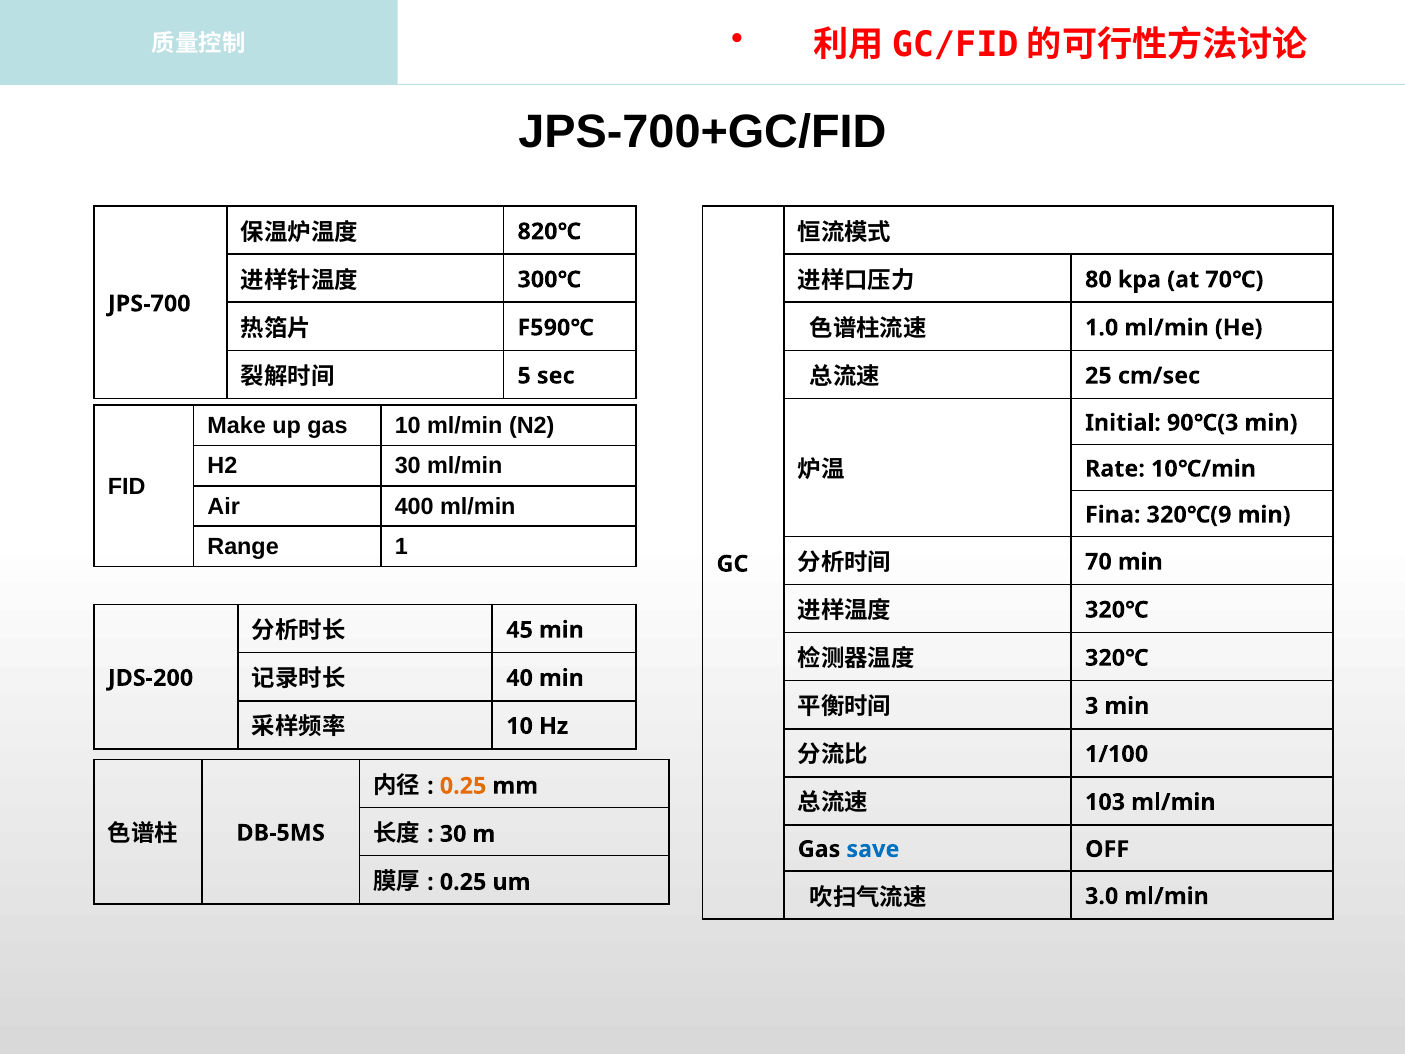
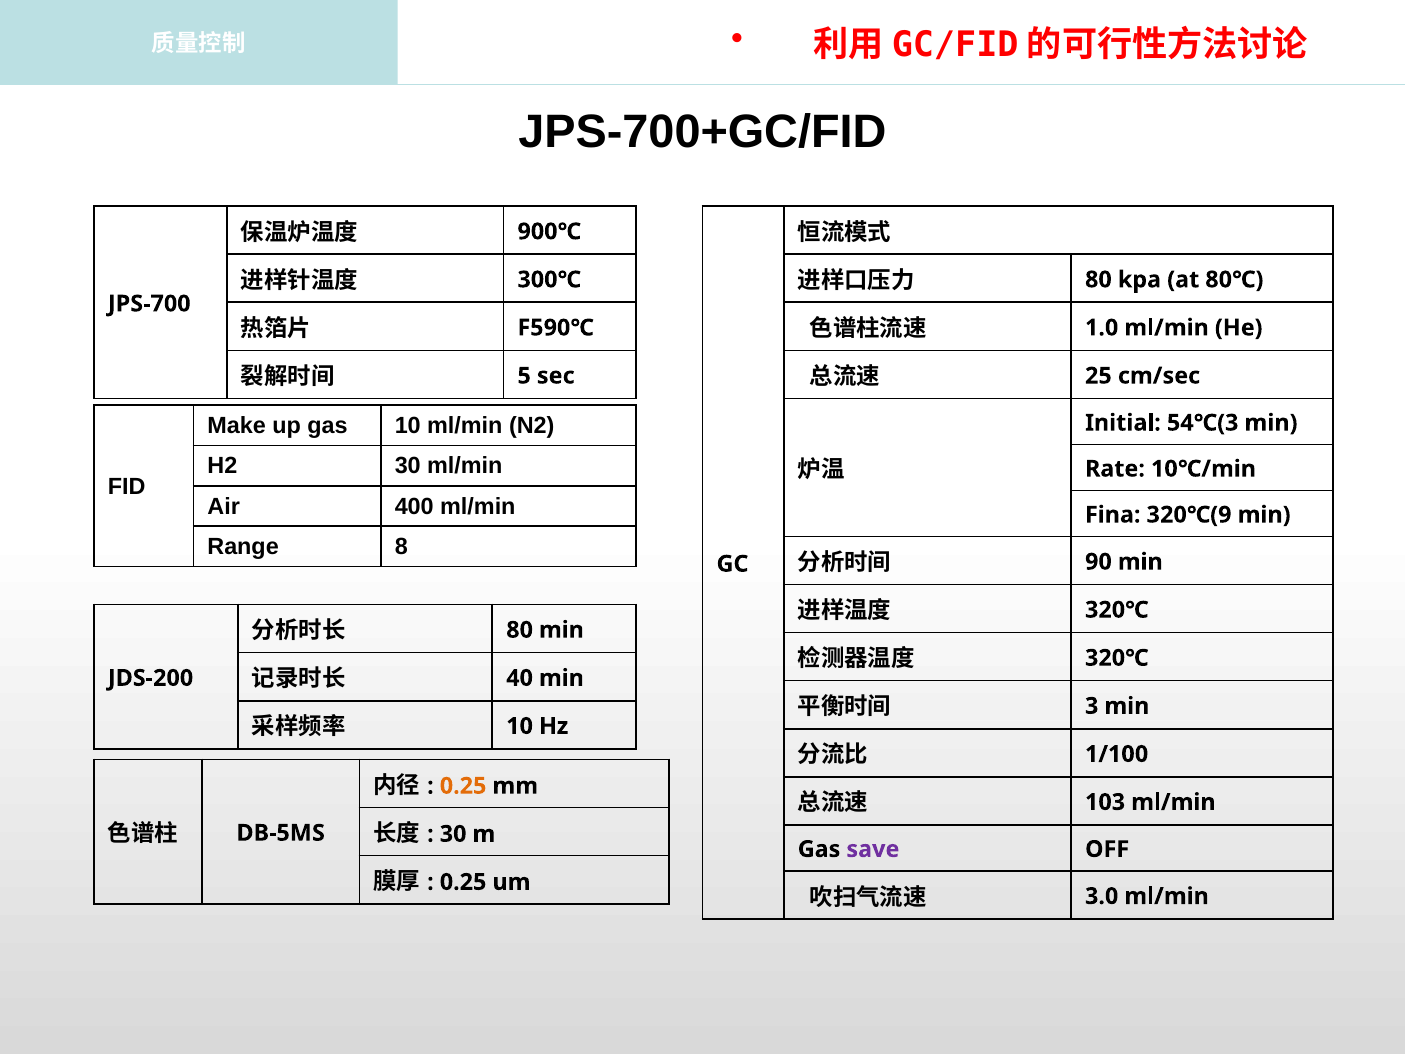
820℃: 820℃ -> 900℃
70℃: 70℃ -> 80℃
90℃(3: 90℃(3 -> 54℃(3
1: 1 -> 8
70: 70 -> 90
45 at (520, 630): 45 -> 80
save colour: blue -> purple
